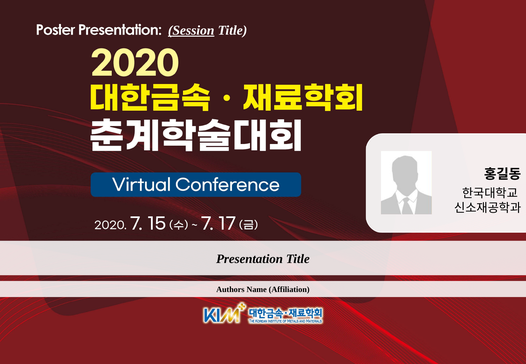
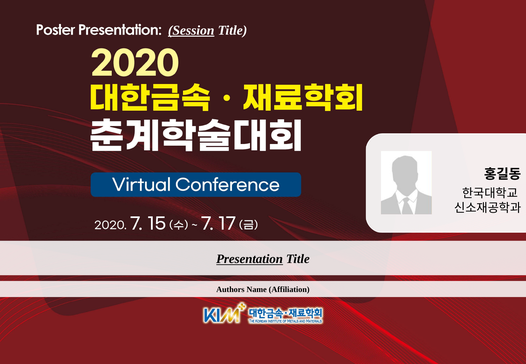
Presentation underline: none -> present
